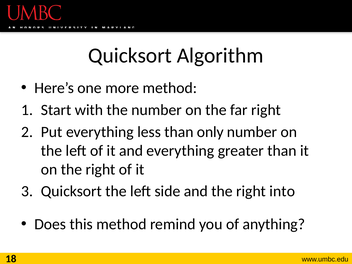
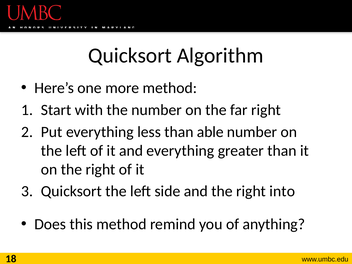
only: only -> able
